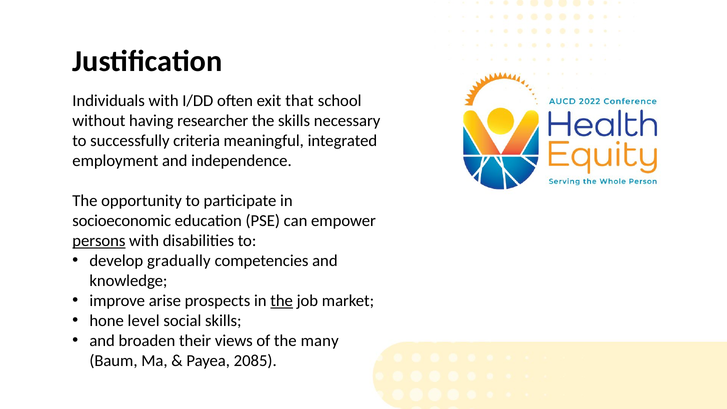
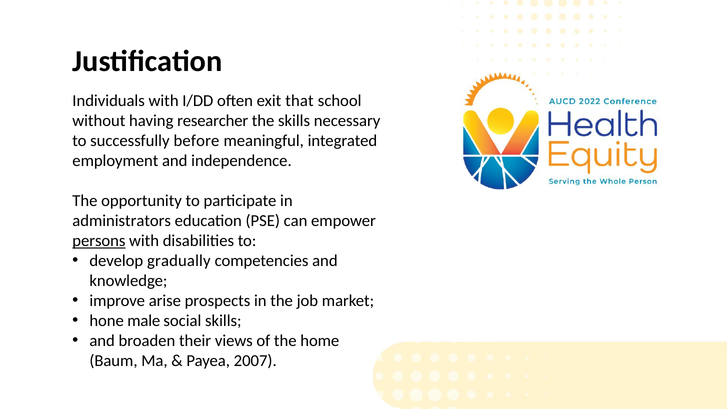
criteria: criteria -> before
socioeconomic: socioeconomic -> administrators
the at (282, 301) underline: present -> none
level: level -> male
many: many -> home
2085: 2085 -> 2007
